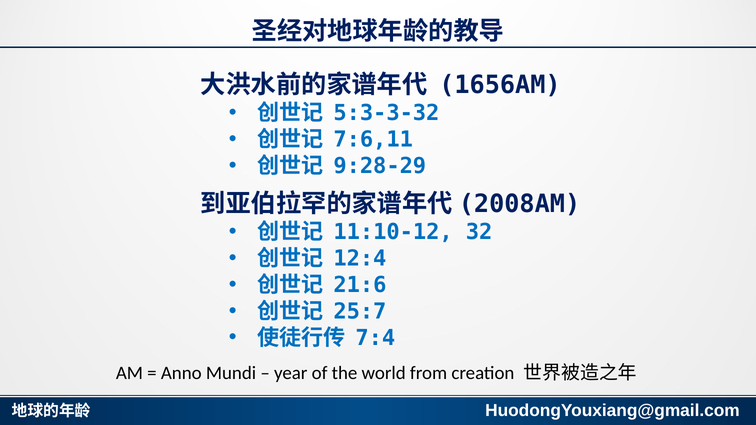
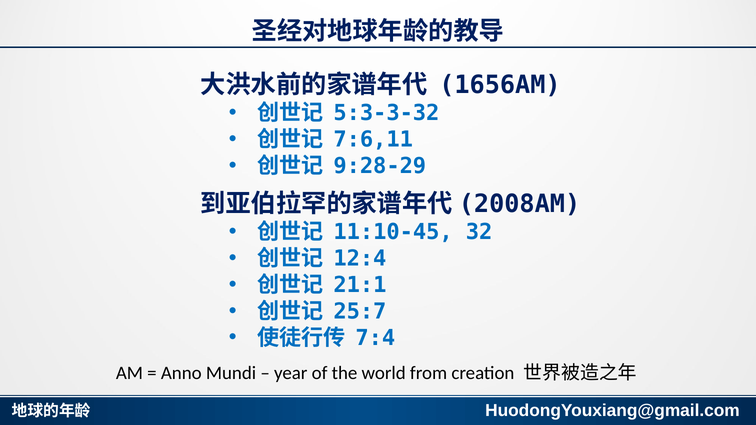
11:10-12: 11:10-12 -> 11:10-45
21:6: 21:6 -> 21:1
